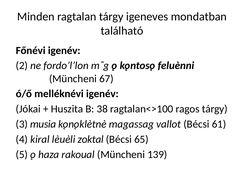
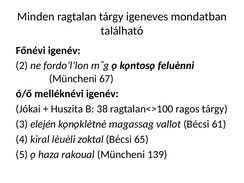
musia: musia -> elején
